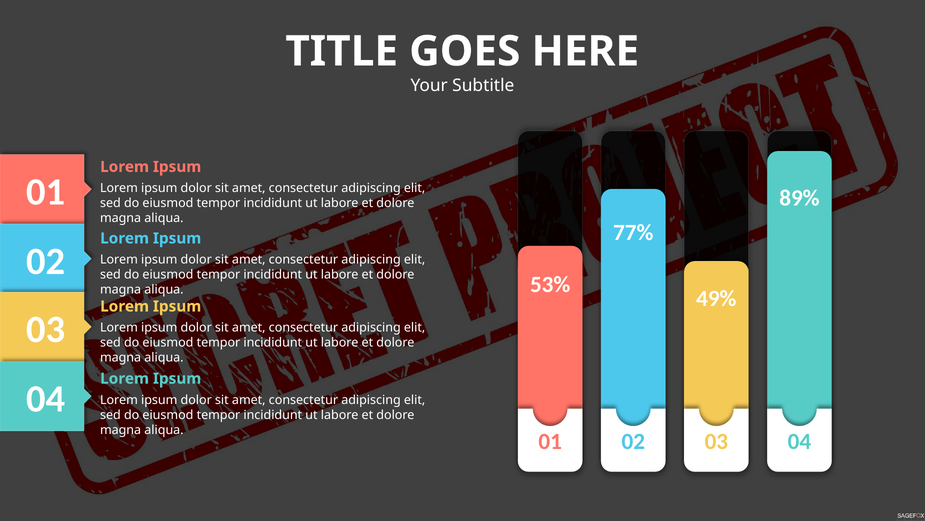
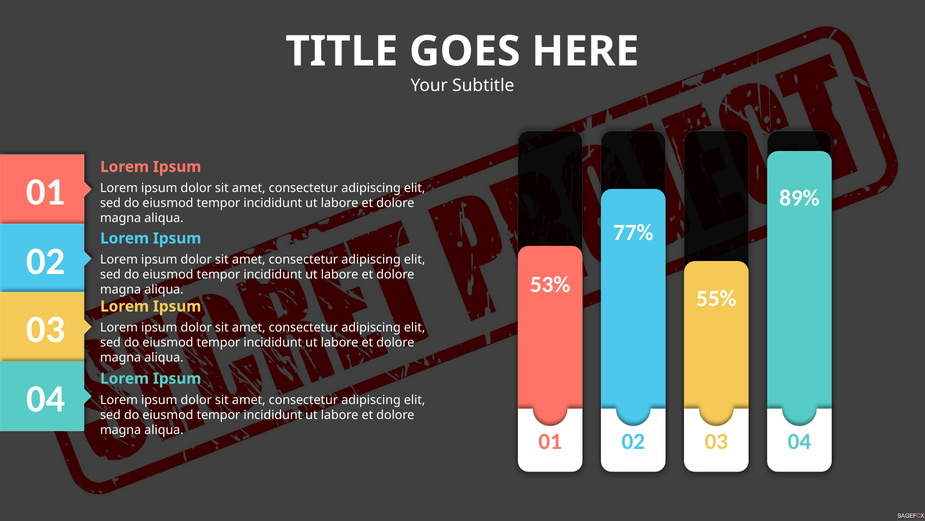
49%: 49% -> 55%
